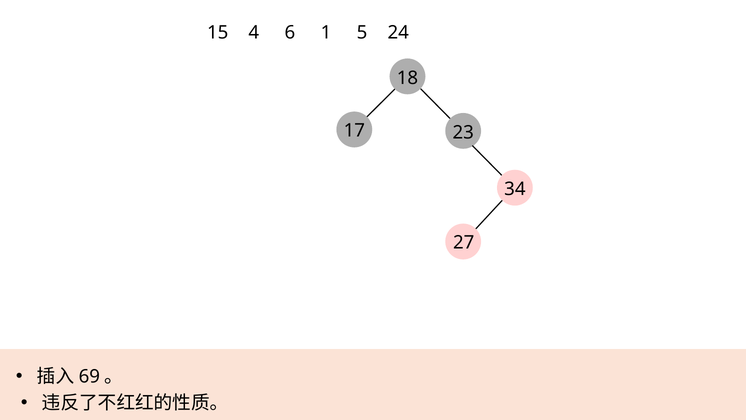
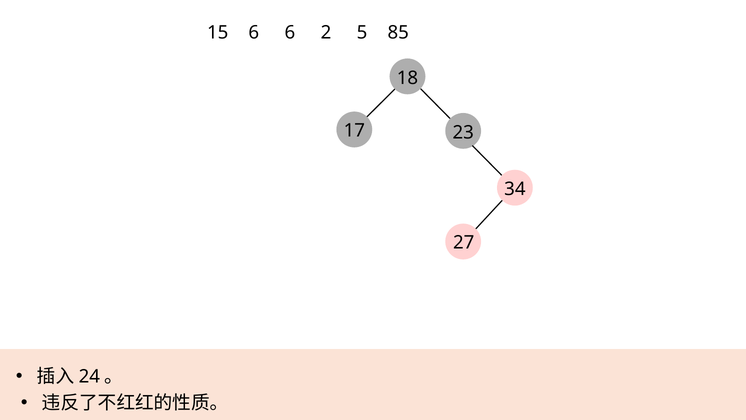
15 4: 4 -> 6
1: 1 -> 2
24: 24 -> 85
69: 69 -> 24
